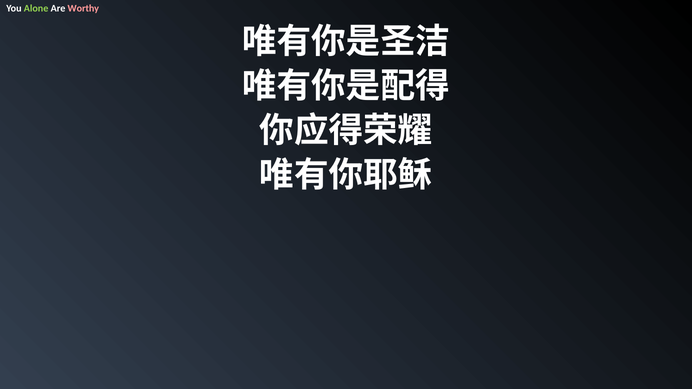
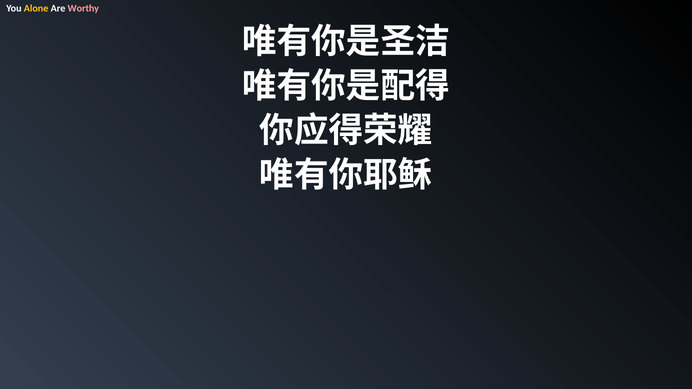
Alone colour: light green -> yellow
